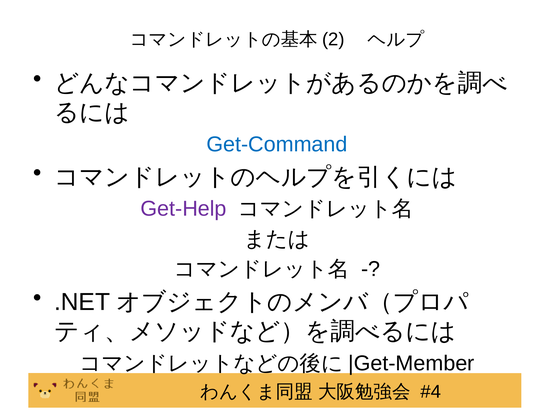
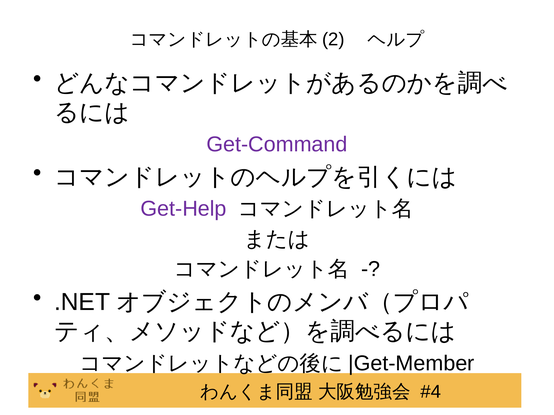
Get-Command colour: blue -> purple
